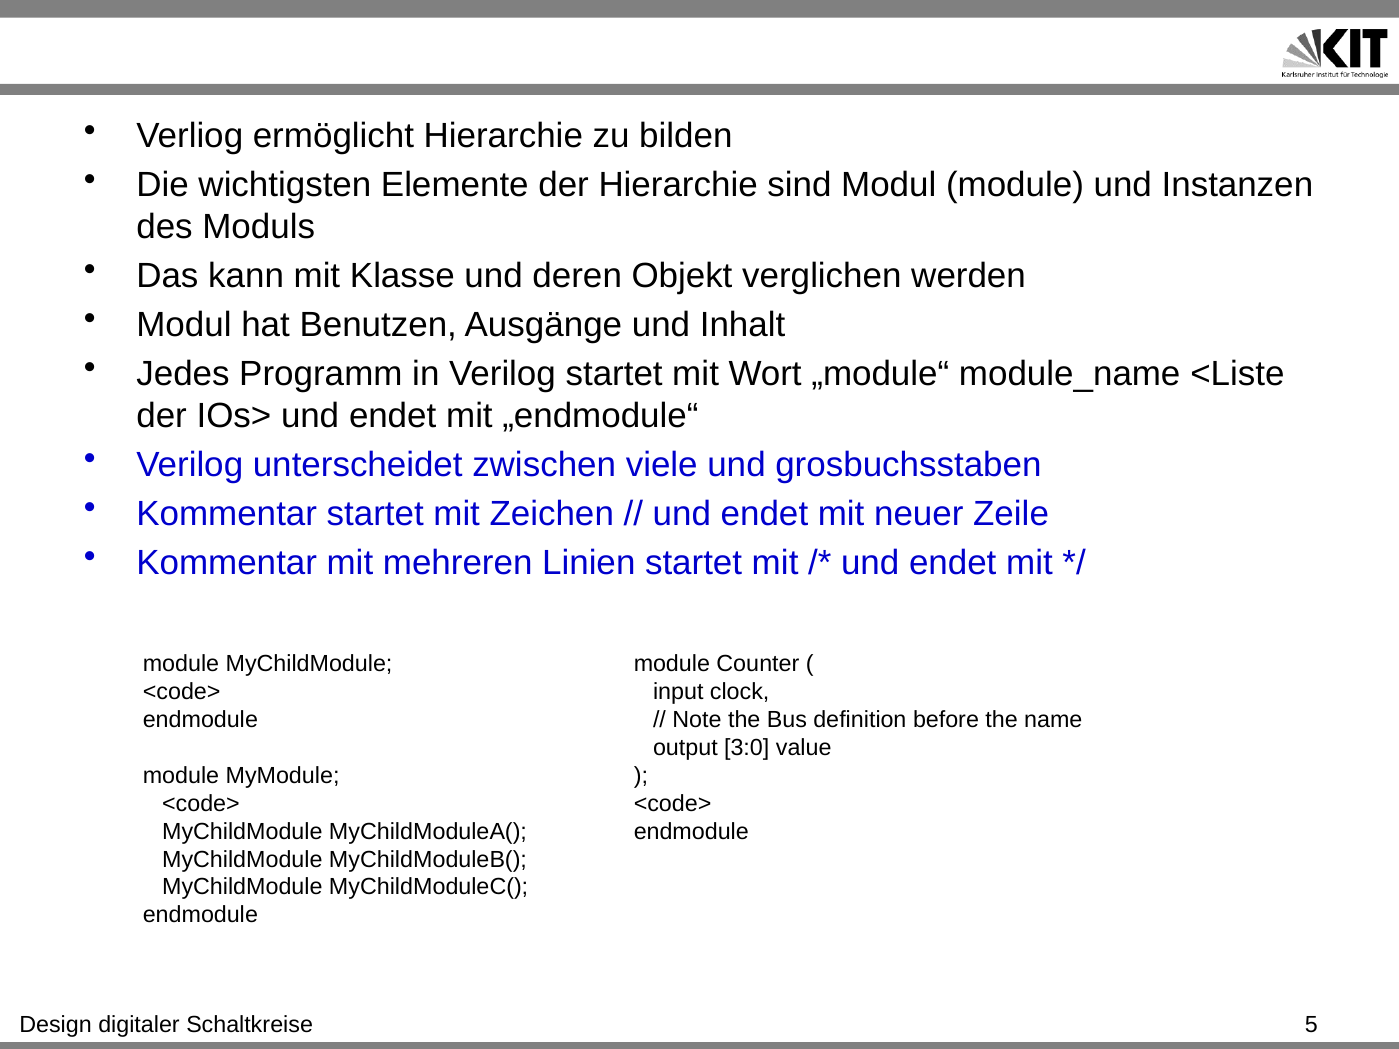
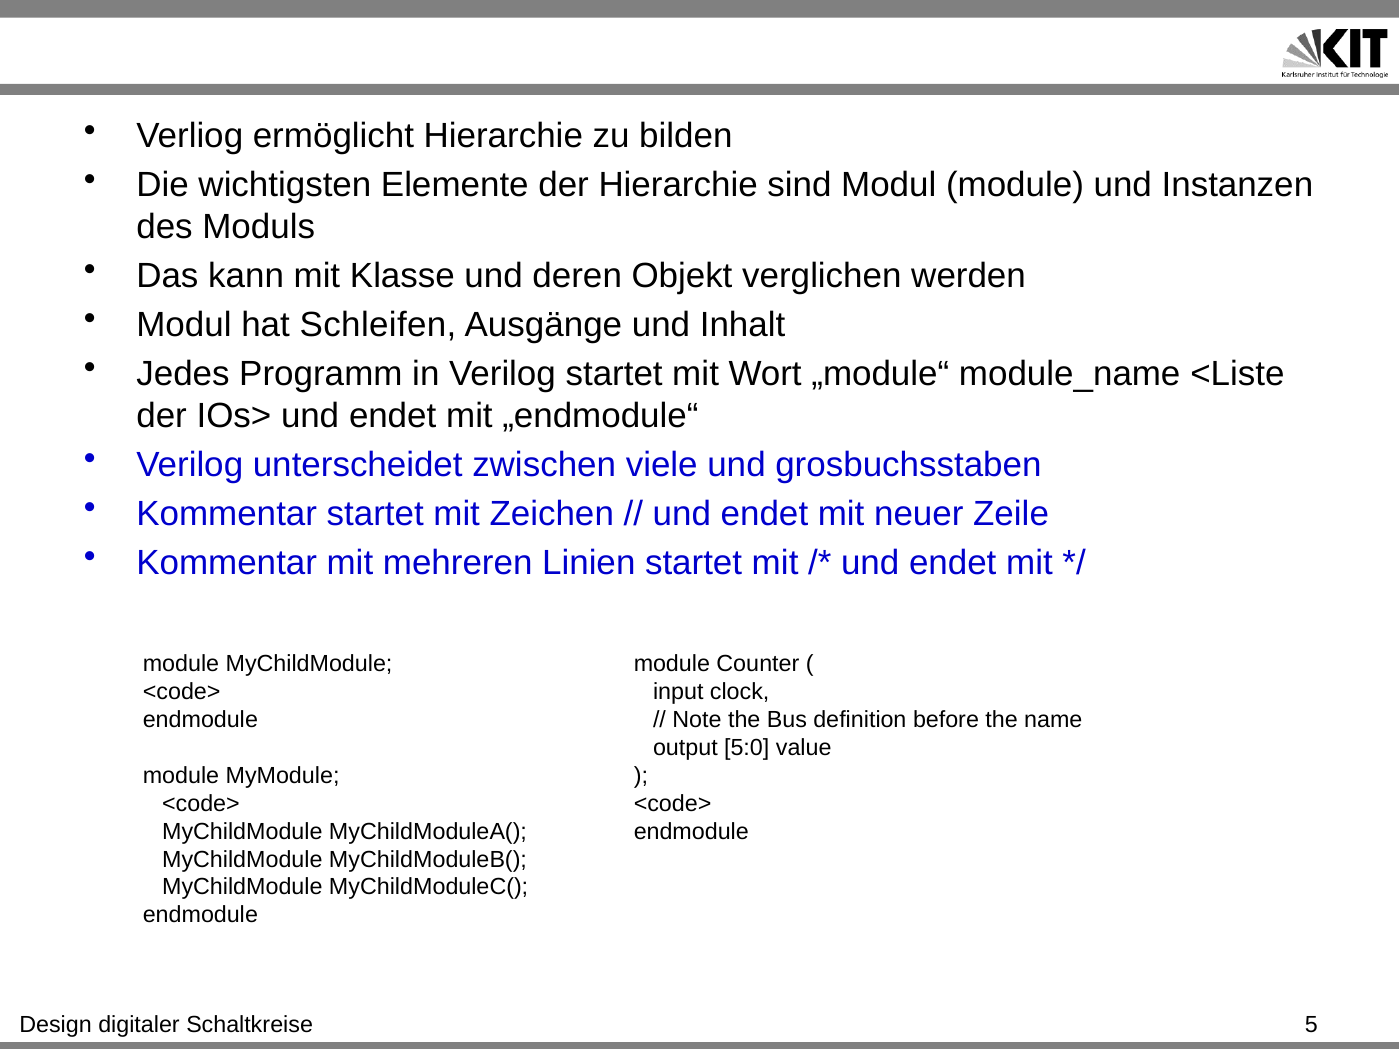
Benutzen: Benutzen -> Schleifen
3:0: 3:0 -> 5:0
